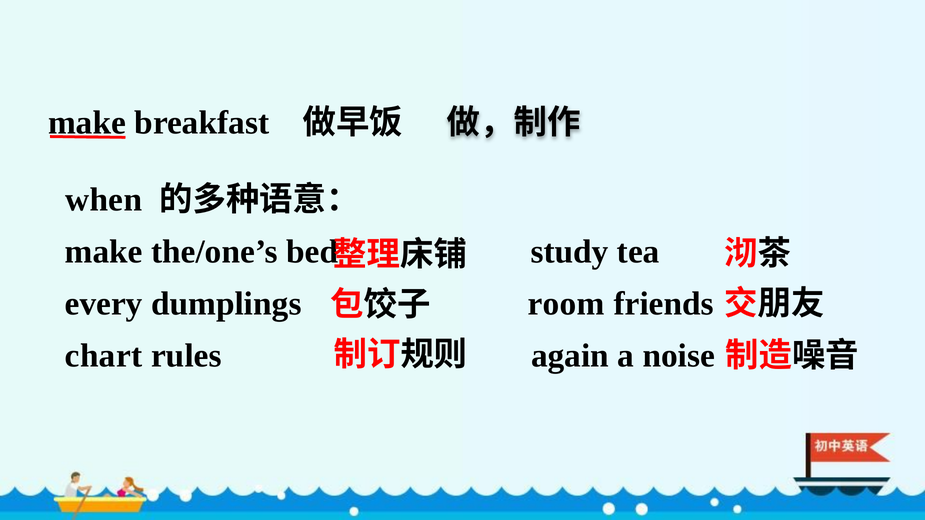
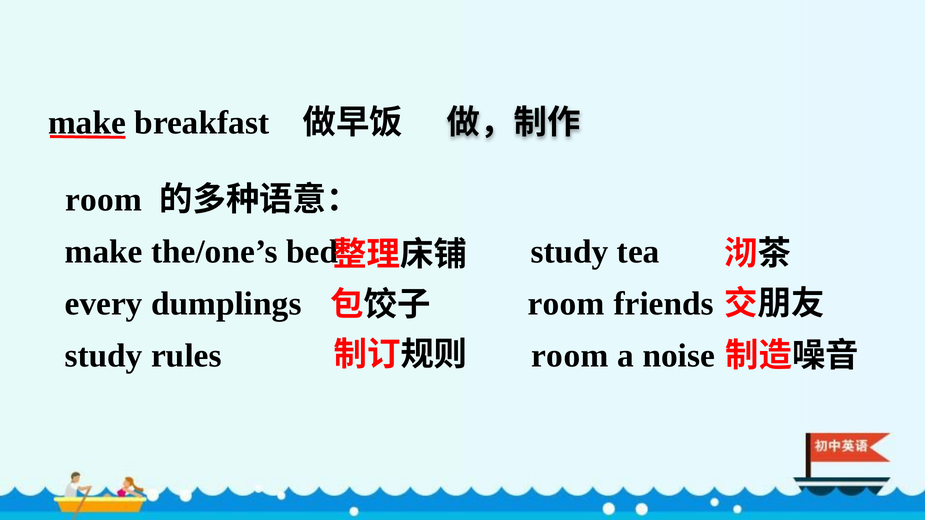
when at (104, 200): when -> room
chart at (104, 356): chart -> study
rules again: again -> room
